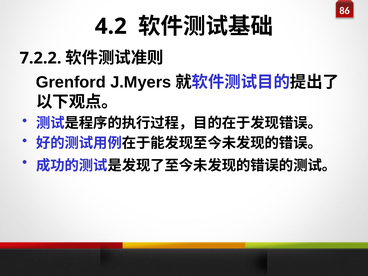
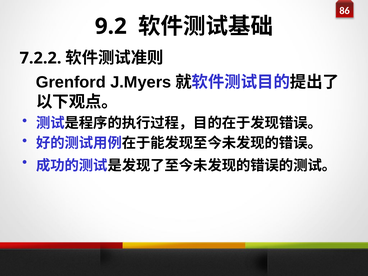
4.2: 4.2 -> 9.2
